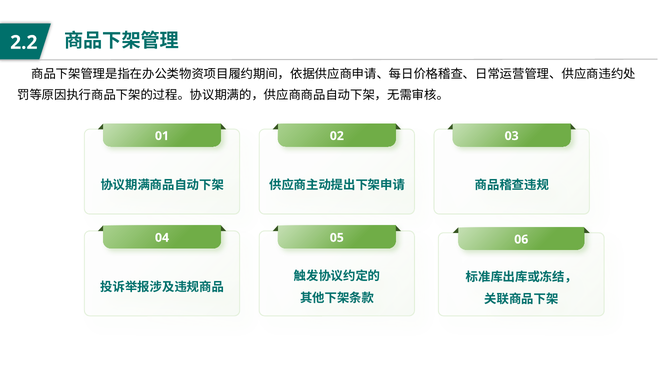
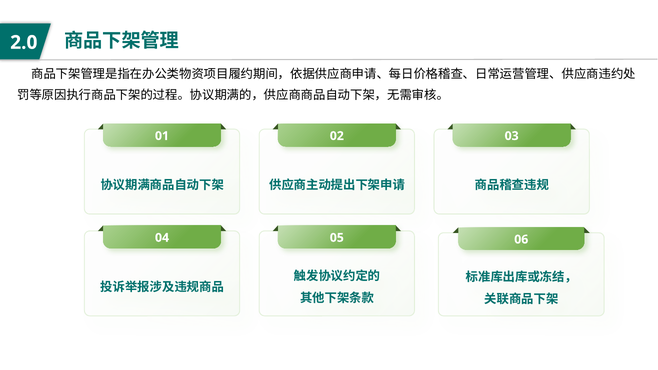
2.2: 2.2 -> 2.0
